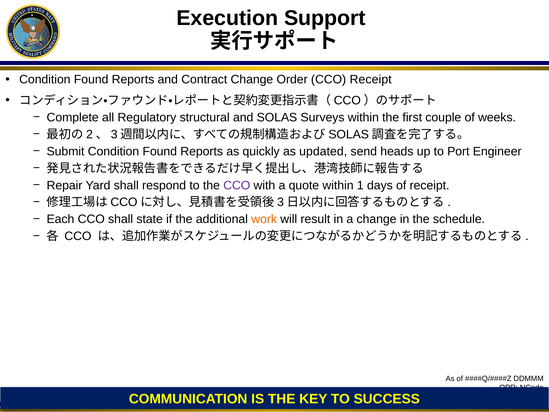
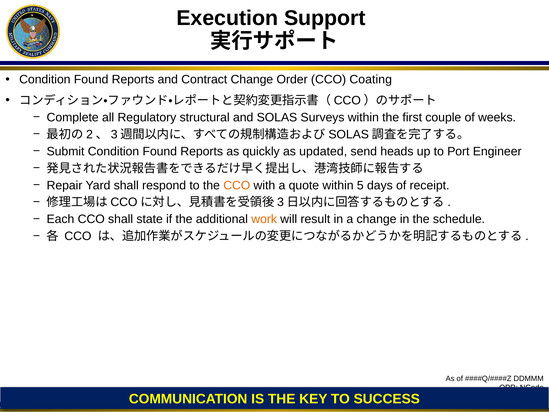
CCO Receipt: Receipt -> Coating
CCO at (237, 185) colour: purple -> orange
1: 1 -> 5
